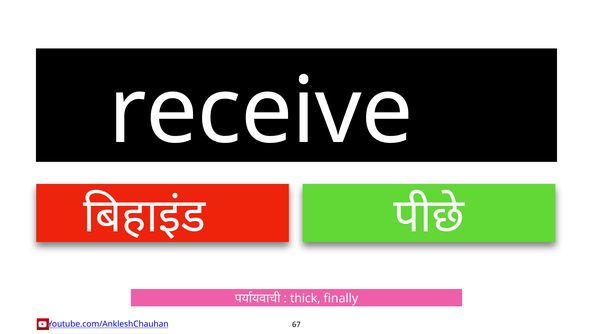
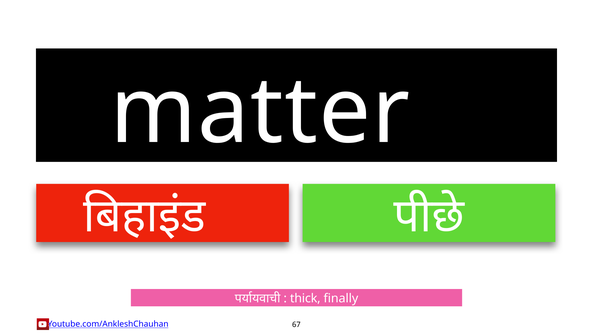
receive: receive -> matter
